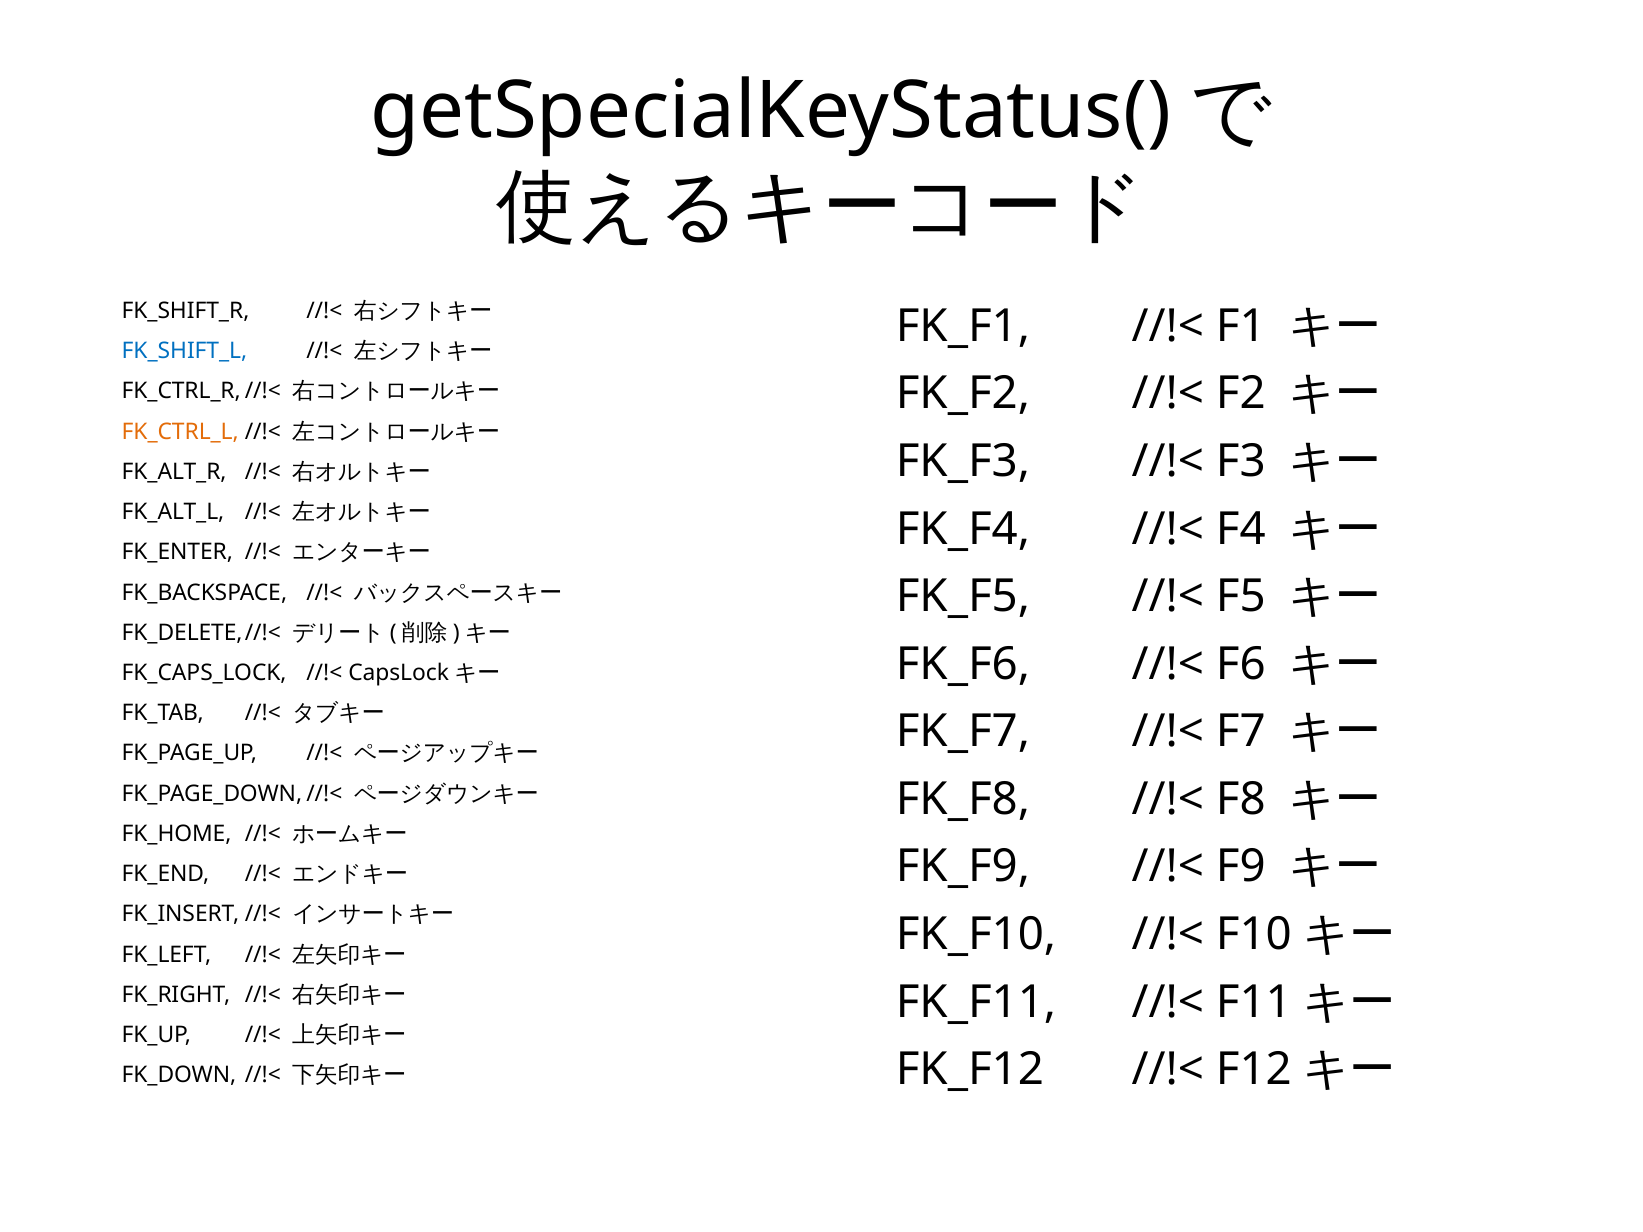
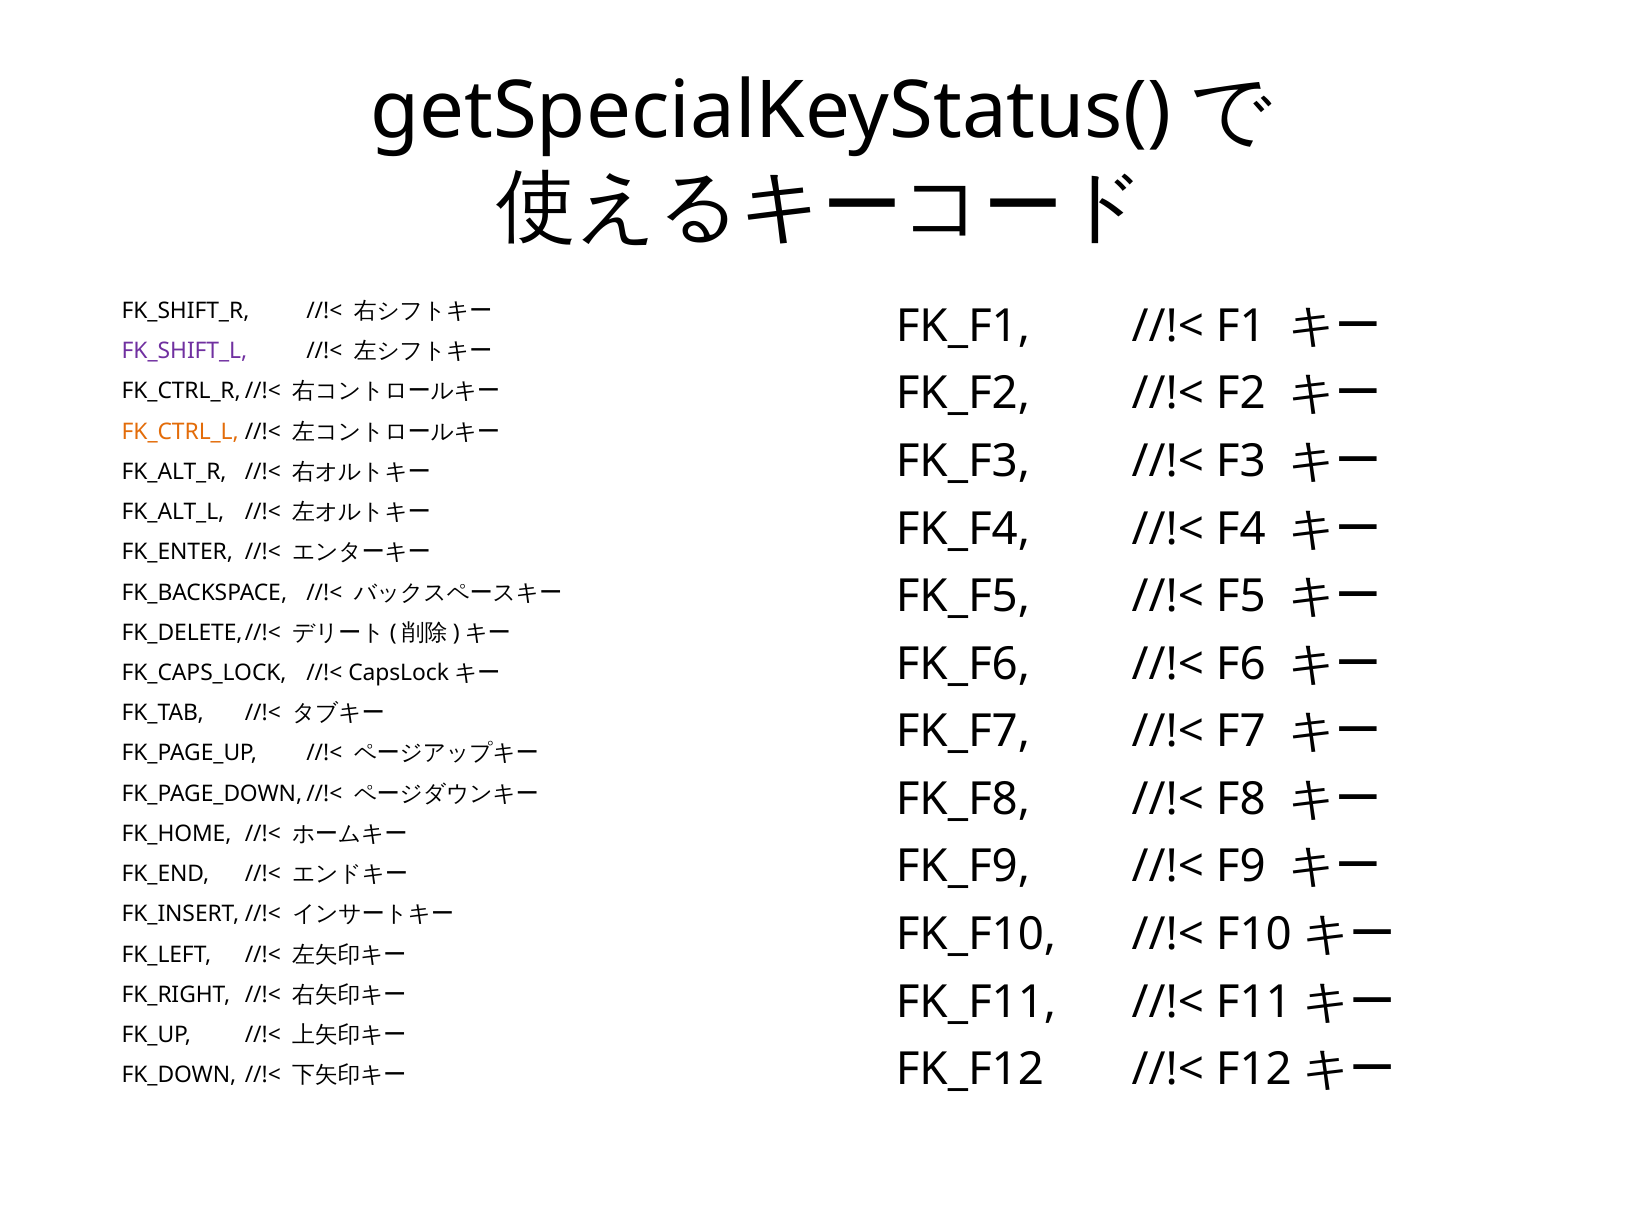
FK_SHIFT_L colour: blue -> purple
